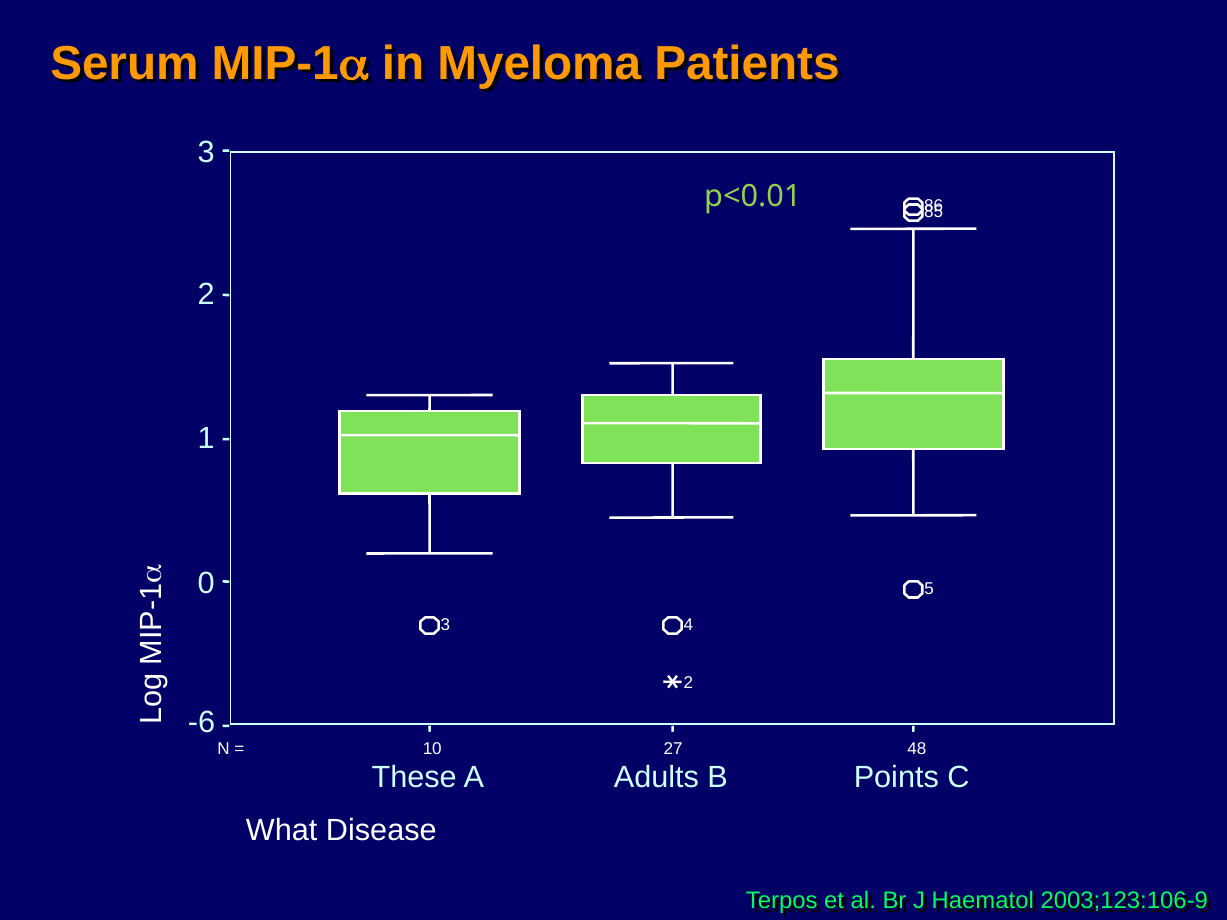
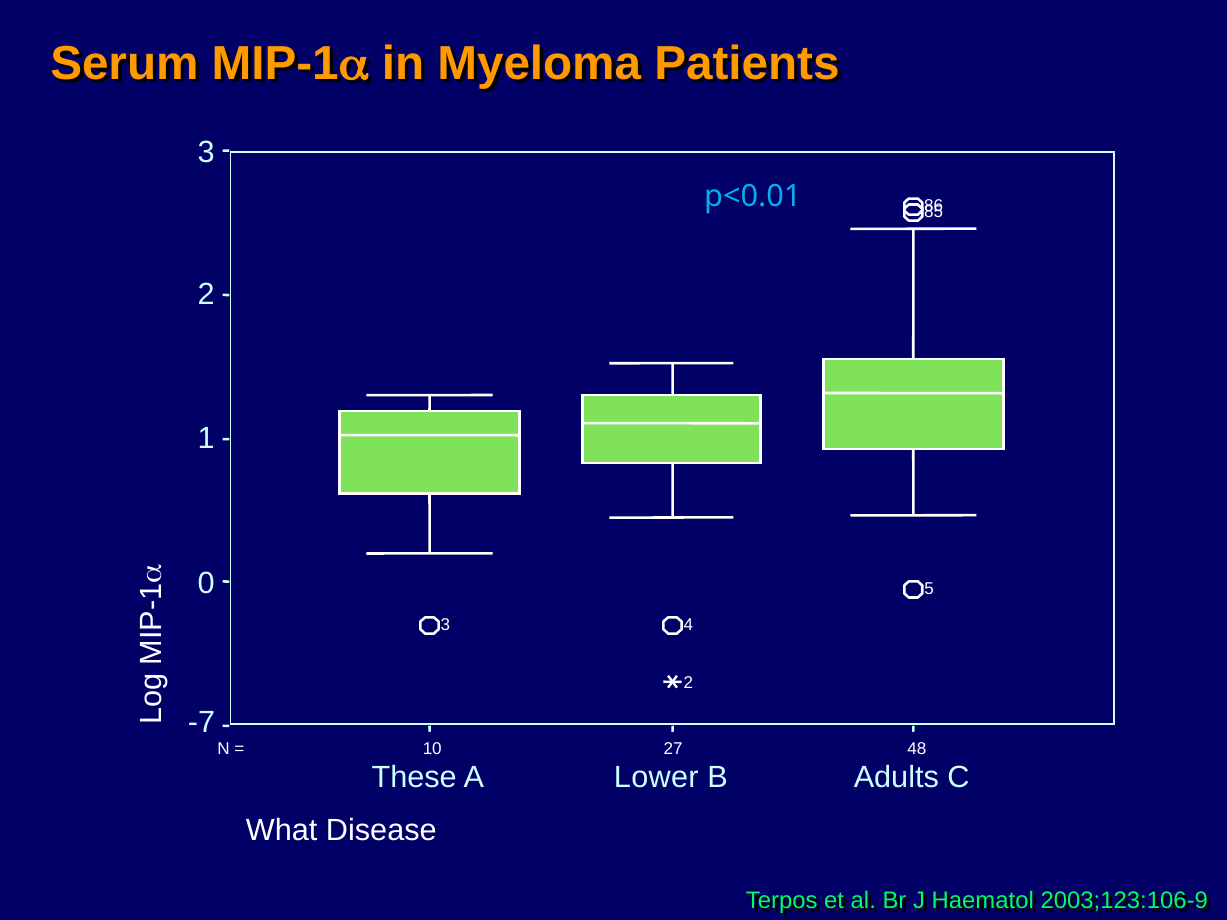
p<0.01 colour: light green -> light blue
-6: -6 -> -7
Adults: Adults -> Lower
Points: Points -> Adults
